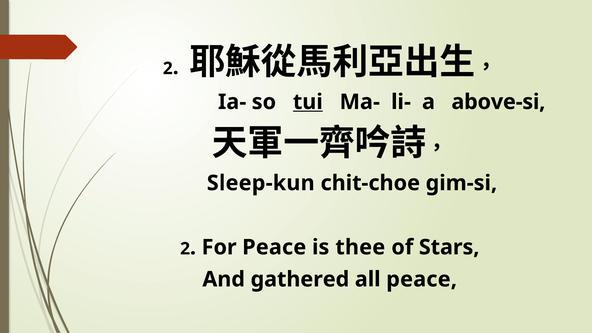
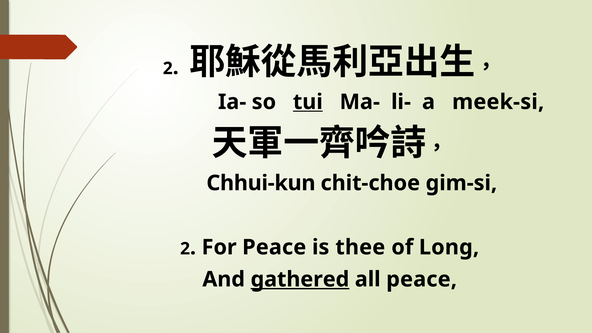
above-si: above-si -> meek-si
Sleep-kun: Sleep-kun -> Chhui-kun
Stars: Stars -> Long
gathered underline: none -> present
